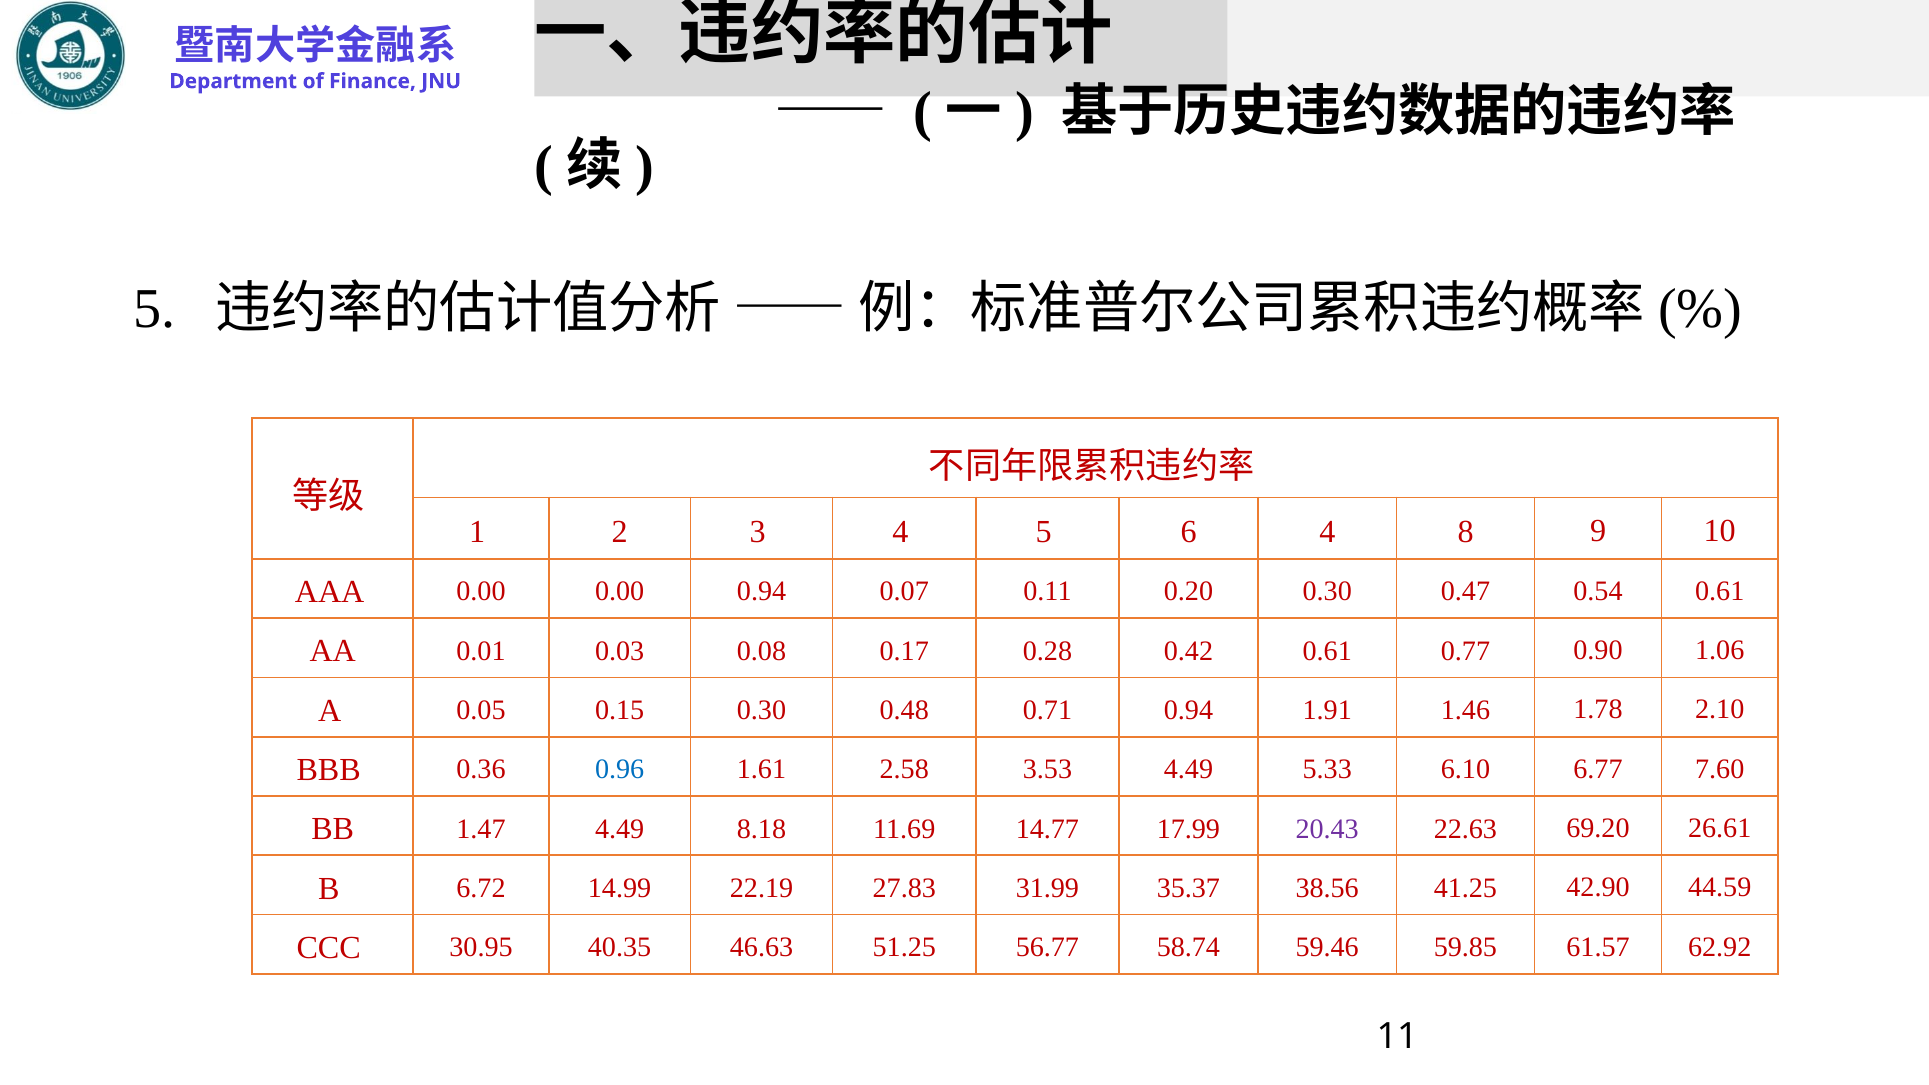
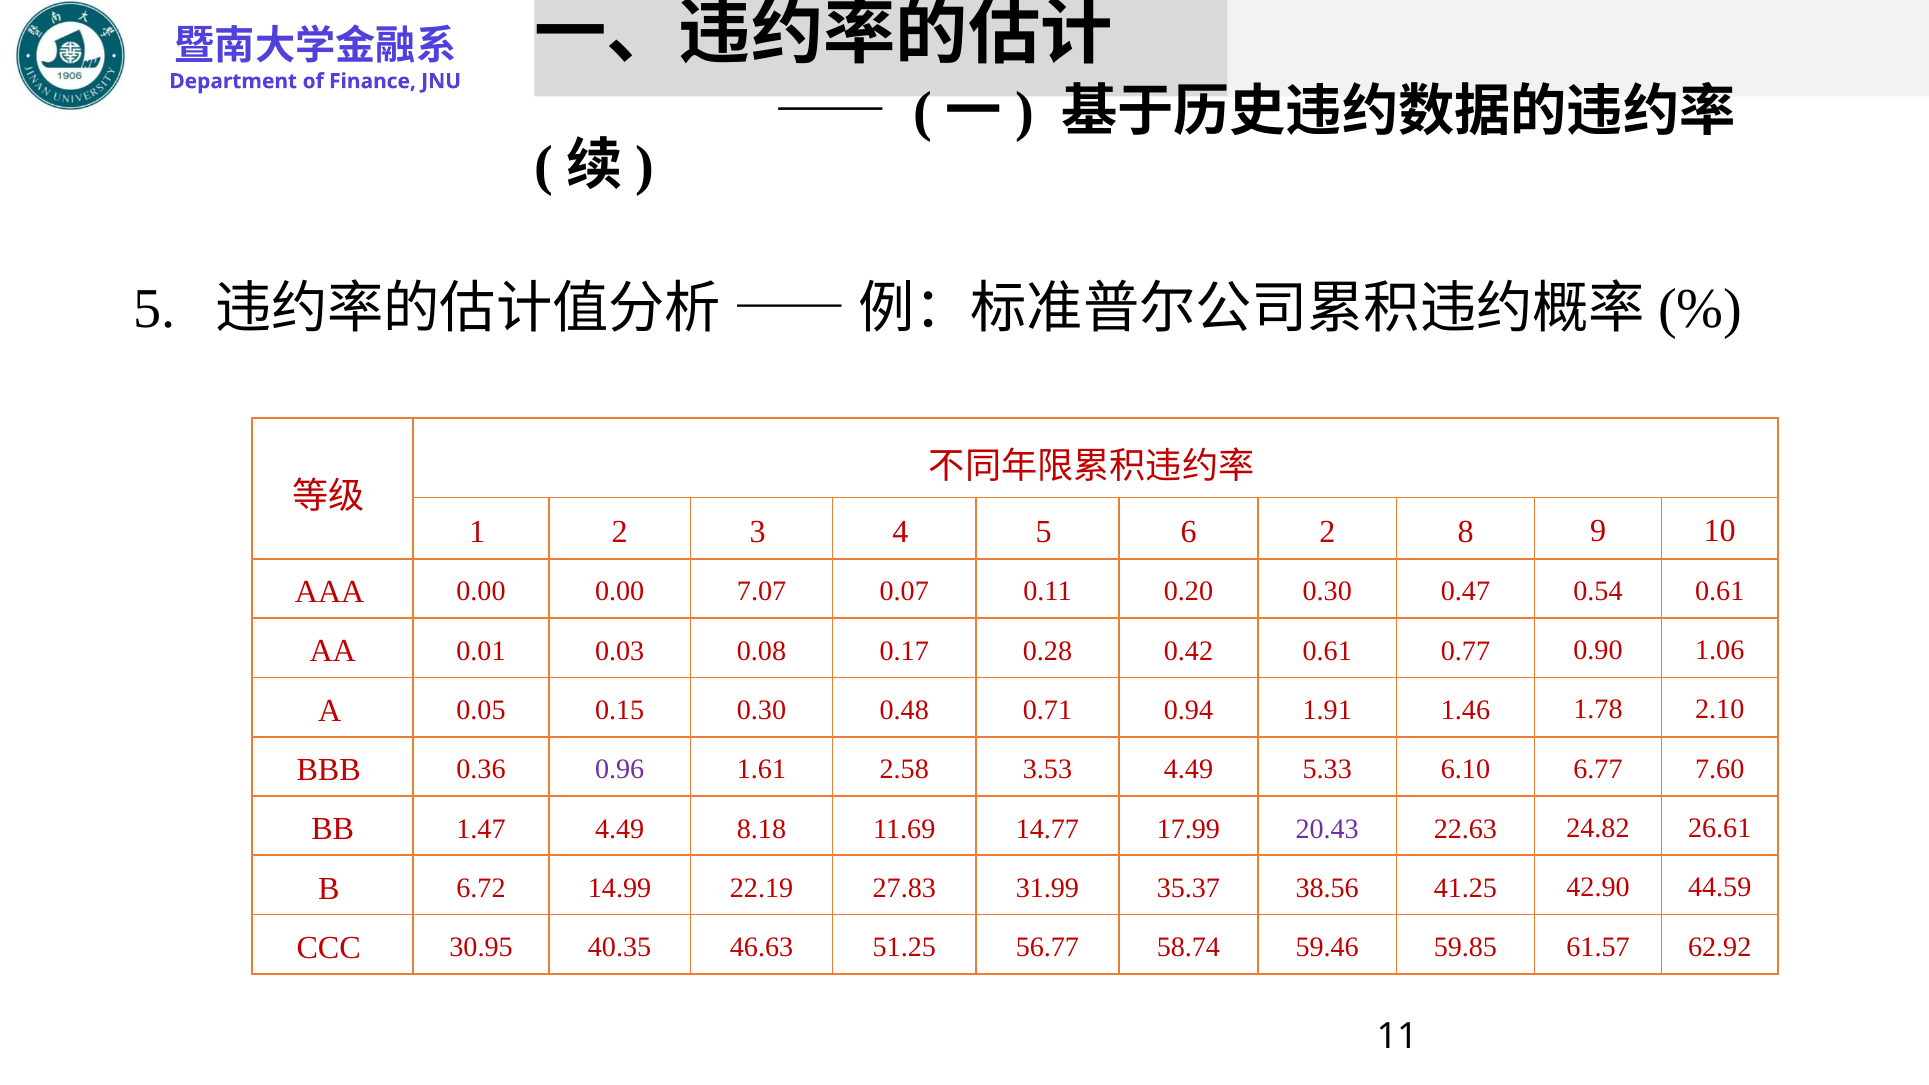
6 4: 4 -> 2
0.00 0.94: 0.94 -> 7.07
0.96 colour: blue -> purple
69.20: 69.20 -> 24.82
